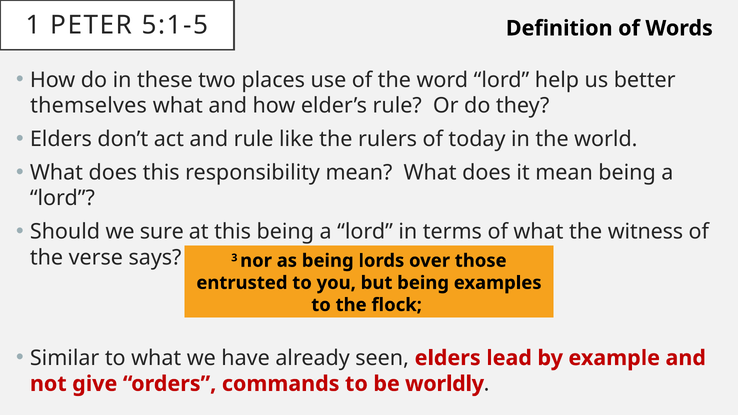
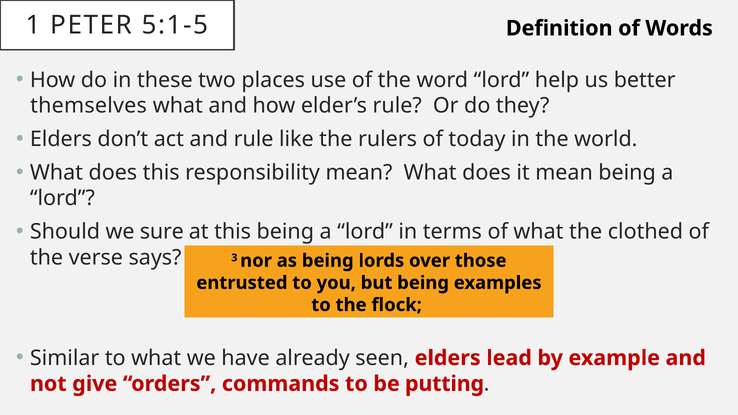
witness: witness -> clothed
worldly: worldly -> putting
